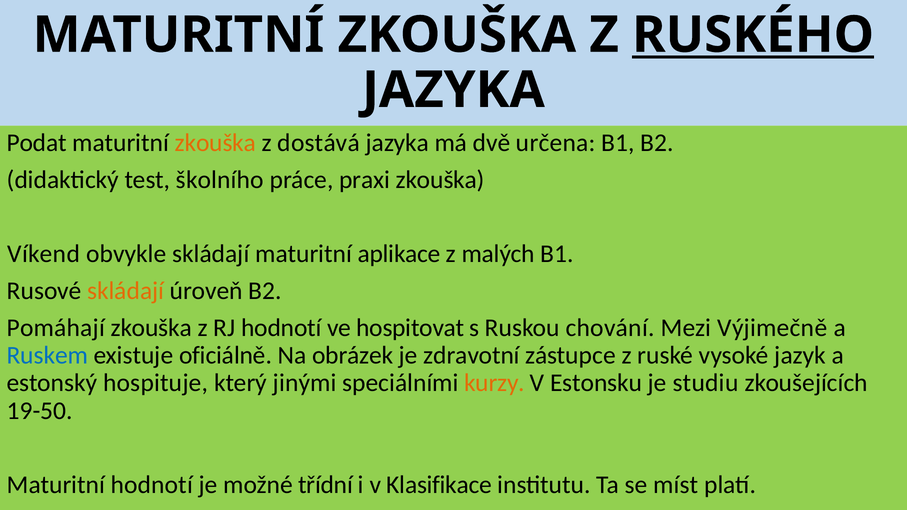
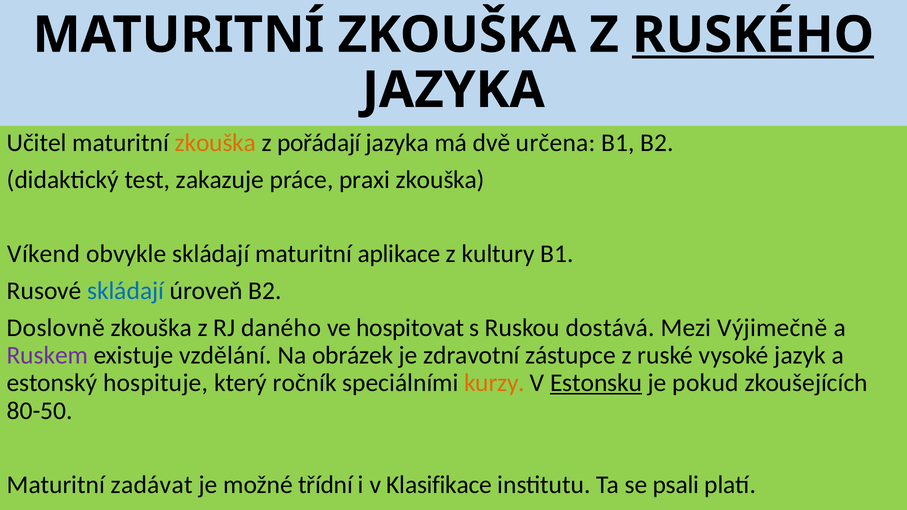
Podat: Podat -> Učitel
dostává: dostává -> pořádají
školního: školního -> zakazuje
malých: malých -> kultury
skládají at (126, 291) colour: orange -> blue
Pomáhají: Pomáhají -> Doslovně
RJ hodnotí: hodnotí -> daného
chování: chování -> dostává
Ruskem colour: blue -> purple
oficiálně: oficiálně -> vzdělání
jinými: jinými -> ročník
Estonsku underline: none -> present
studiu: studiu -> pokud
19-50: 19-50 -> 80-50
Maturitní hodnotí: hodnotí -> zadávat
míst: míst -> psali
